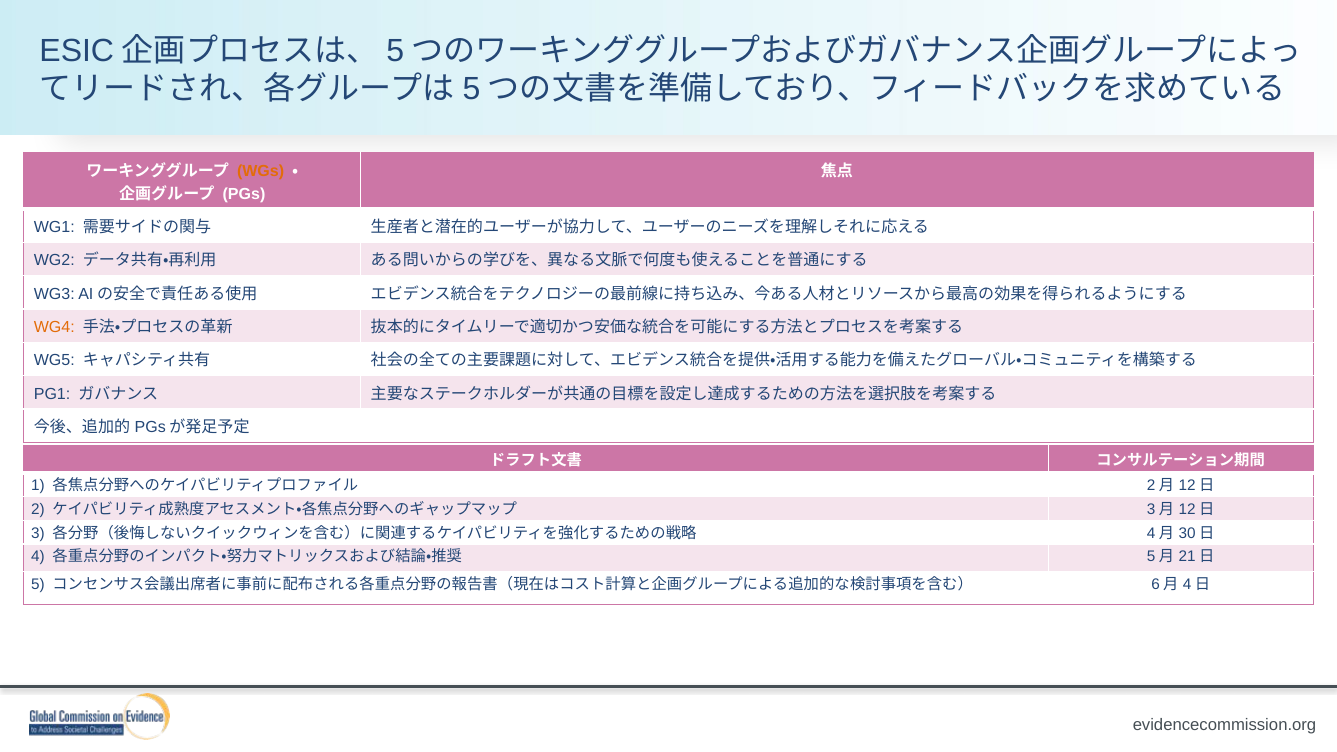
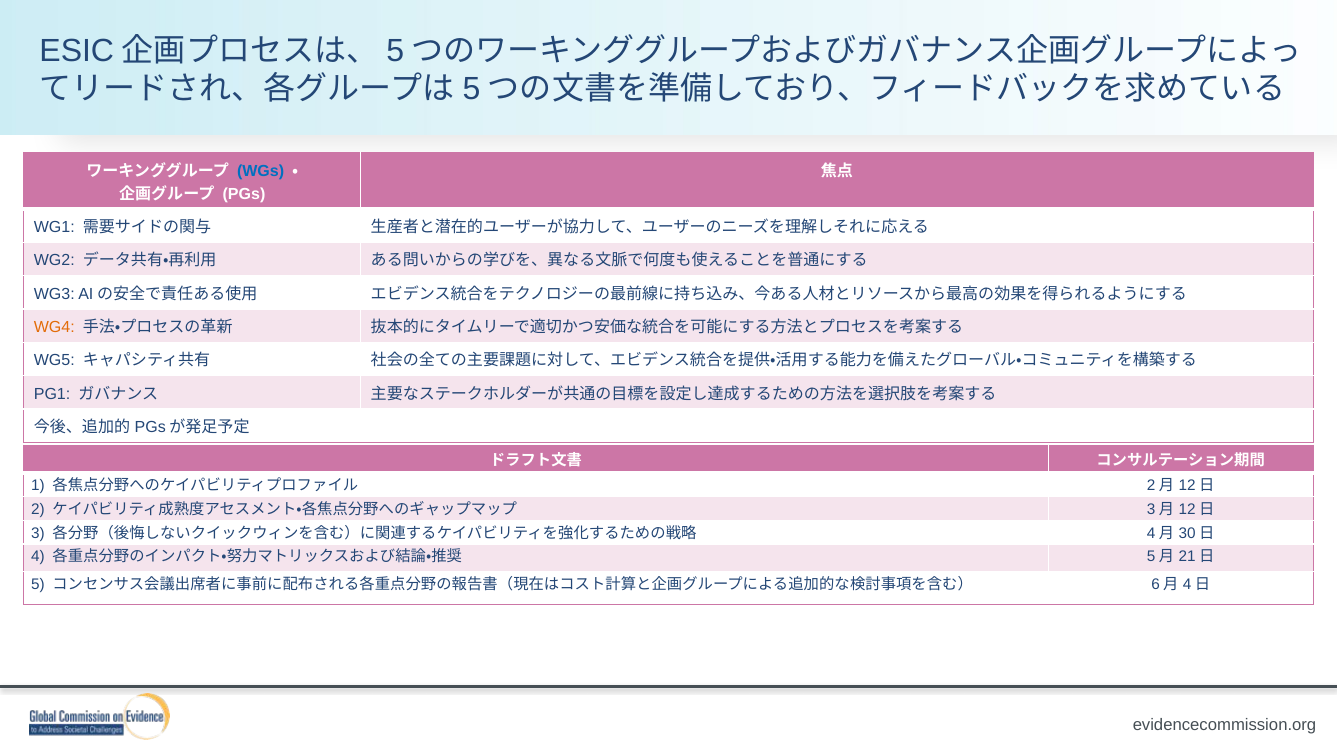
WGs colour: orange -> blue
